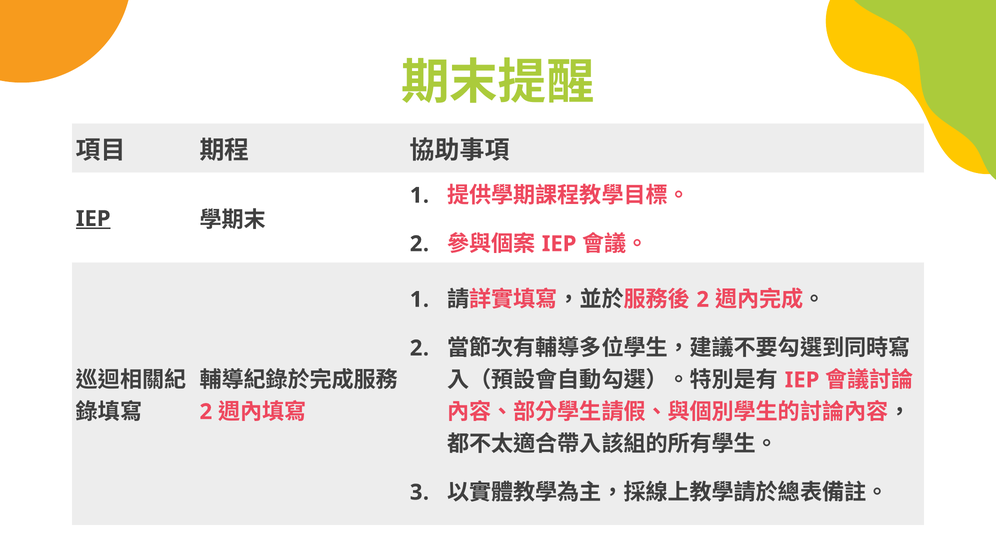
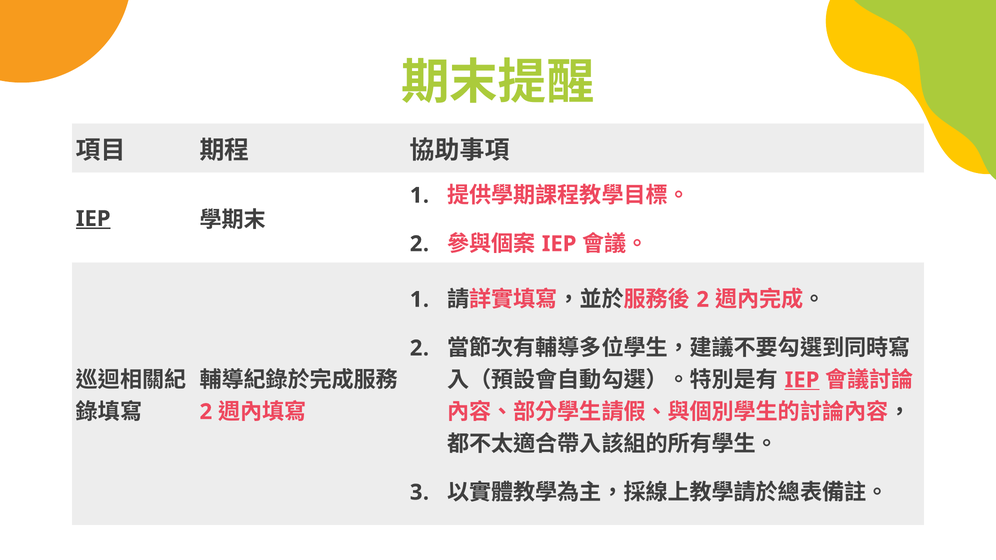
IEP at (802, 380) underline: none -> present
